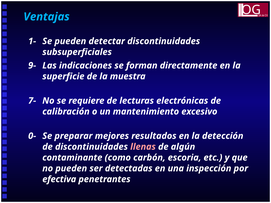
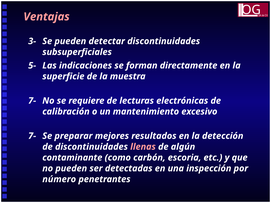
Ventajas colour: light blue -> pink
1-: 1- -> 3-
9-: 9- -> 5-
0- at (32, 136): 0- -> 7-
efectiva: efectiva -> número
